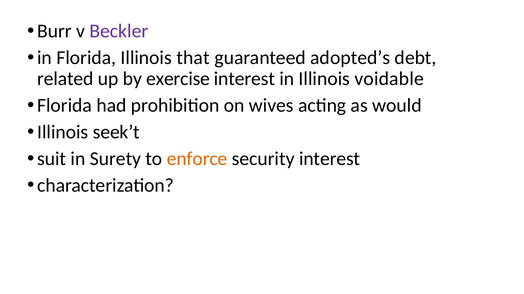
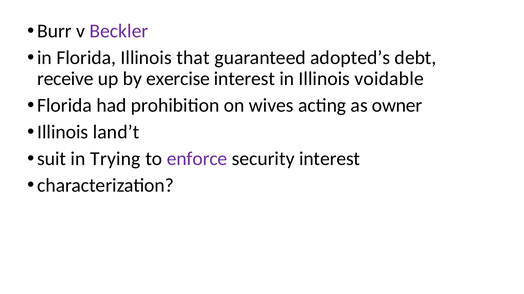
related: related -> receive
would: would -> owner
seek’t: seek’t -> land’t
Surety: Surety -> Trying
enforce colour: orange -> purple
